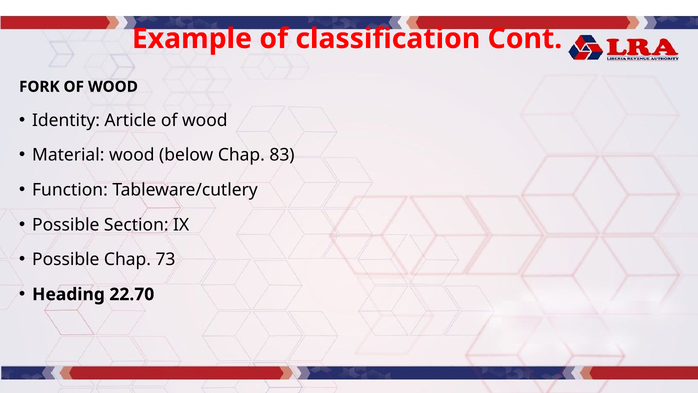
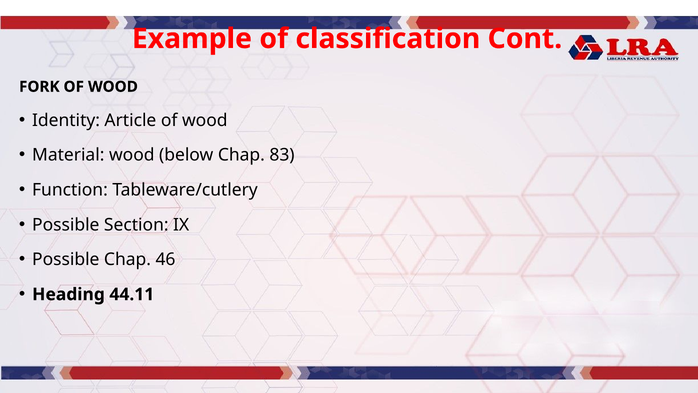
73: 73 -> 46
22.70: 22.70 -> 44.11
